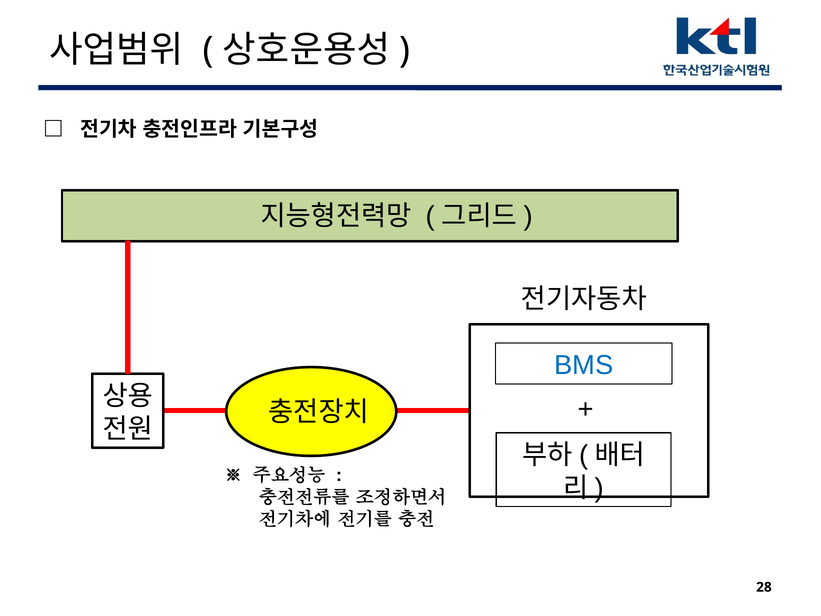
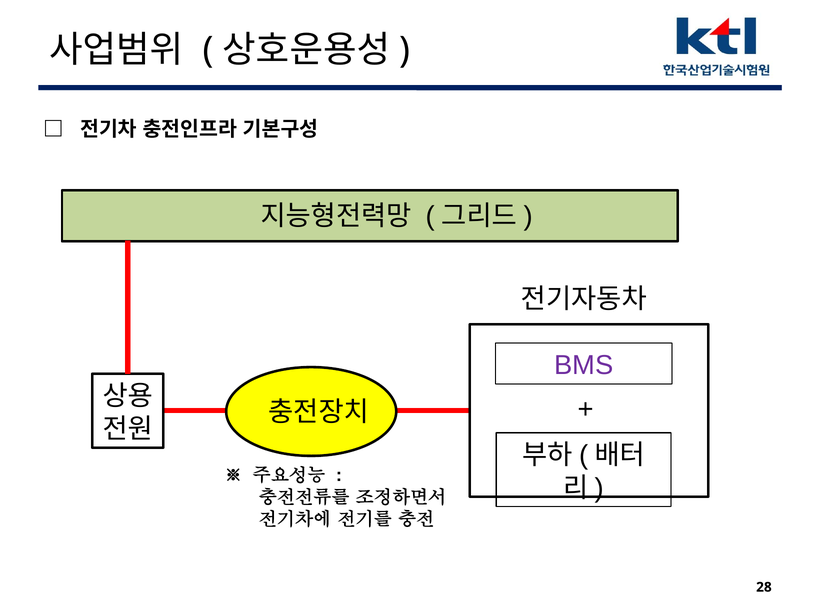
BMS colour: blue -> purple
